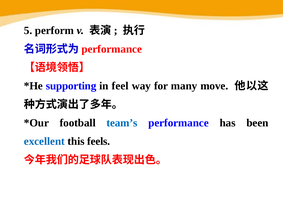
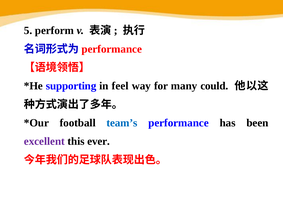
move: move -> could
excellent colour: blue -> purple
feels: feels -> ever
